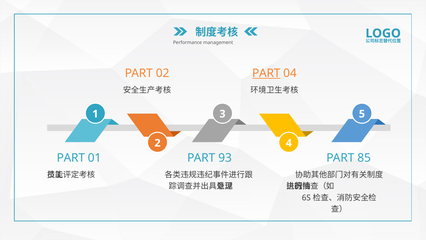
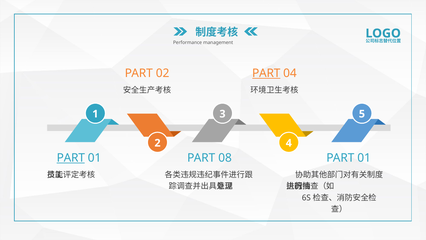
PART at (71, 158) underline: none -> present
93: 93 -> 08
85 at (364, 158): 85 -> 01
